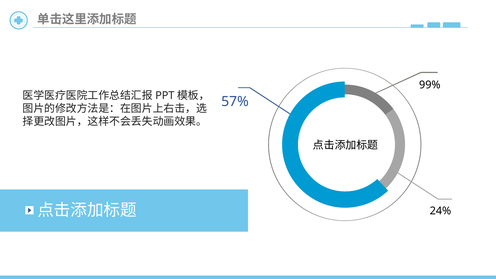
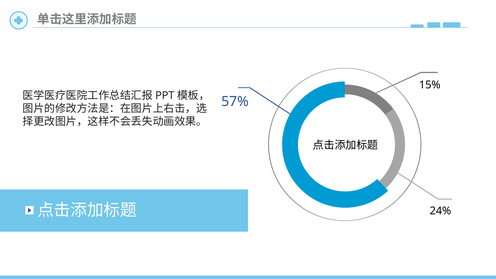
99%: 99% -> 15%
